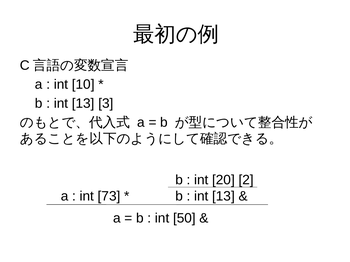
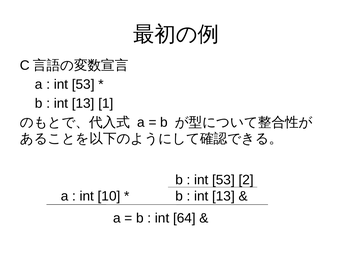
10 at (83, 84): 10 -> 53
3: 3 -> 1
20 at (223, 180): 20 -> 53
73: 73 -> 10
50: 50 -> 64
